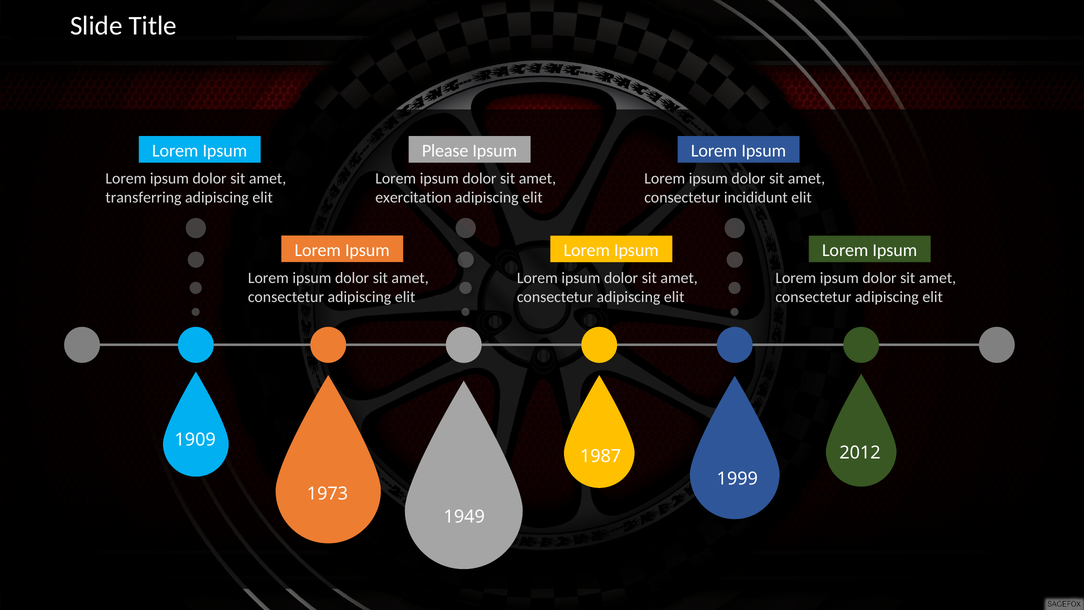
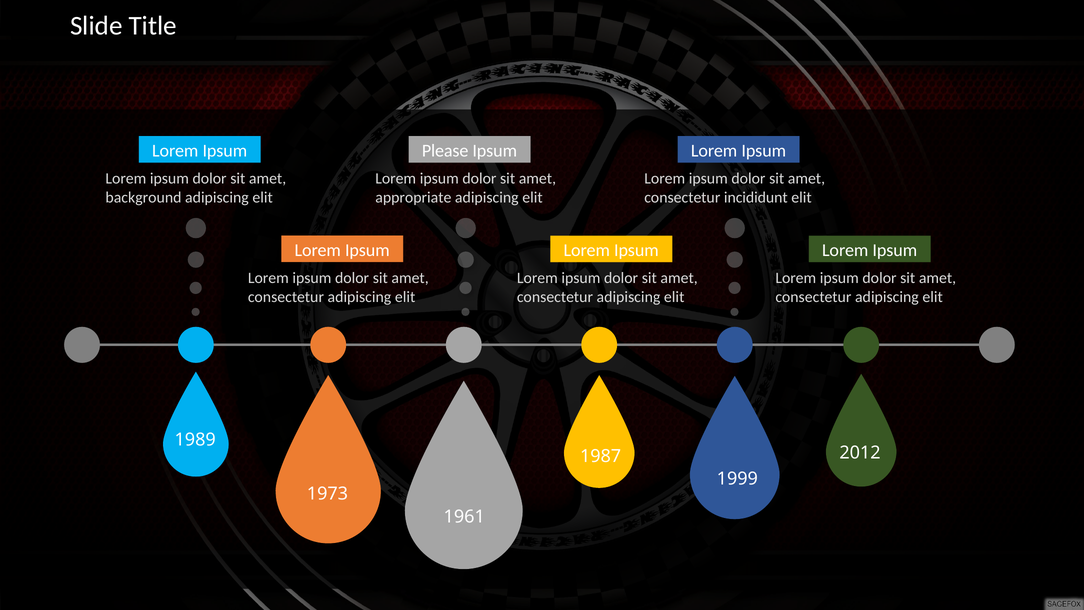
transferring: transferring -> background
exercitation: exercitation -> appropriate
1909: 1909 -> 1989
1949: 1949 -> 1961
